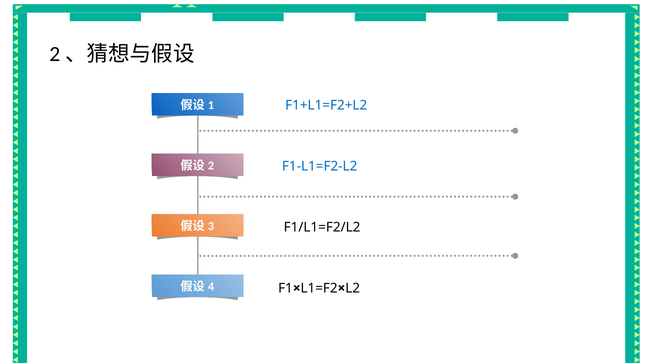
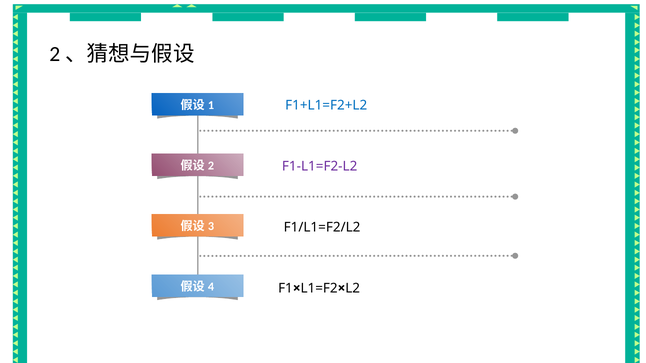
F1-L1=F2-L2 colour: blue -> purple
